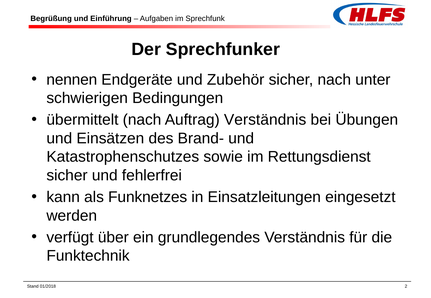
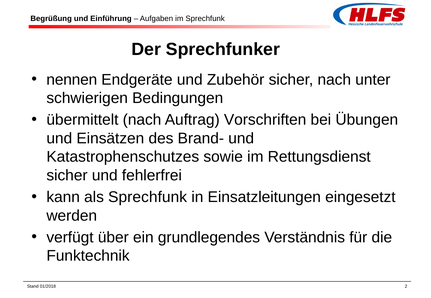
Auftrag Verständnis: Verständnis -> Vorschriften
als Funknetzes: Funknetzes -> Sprechfunk
